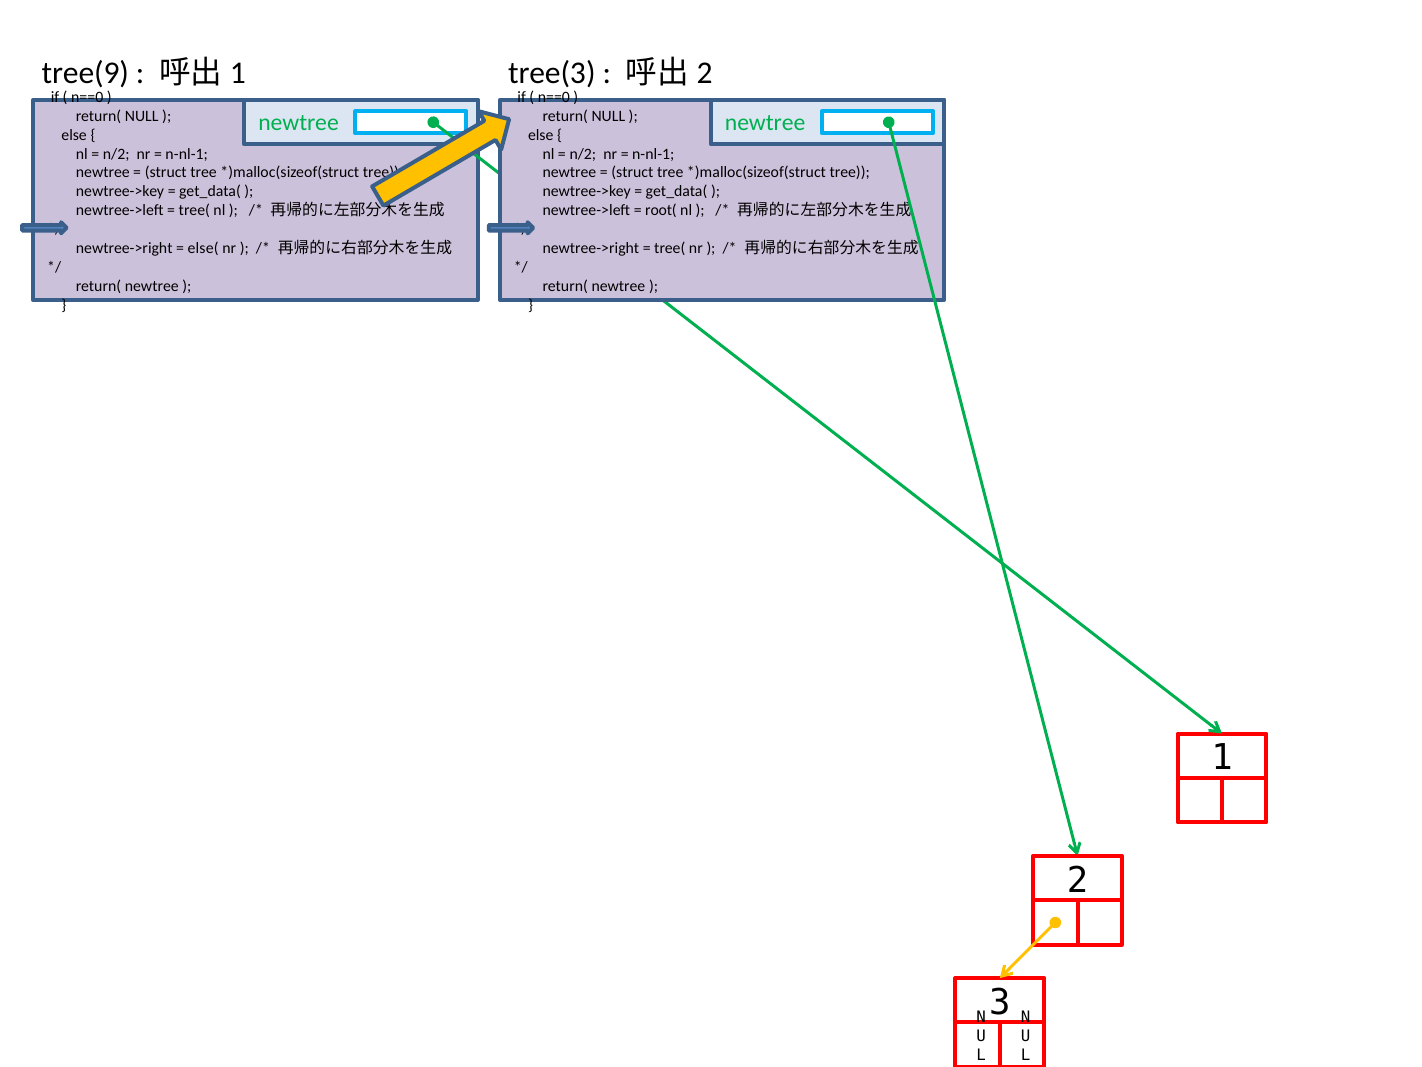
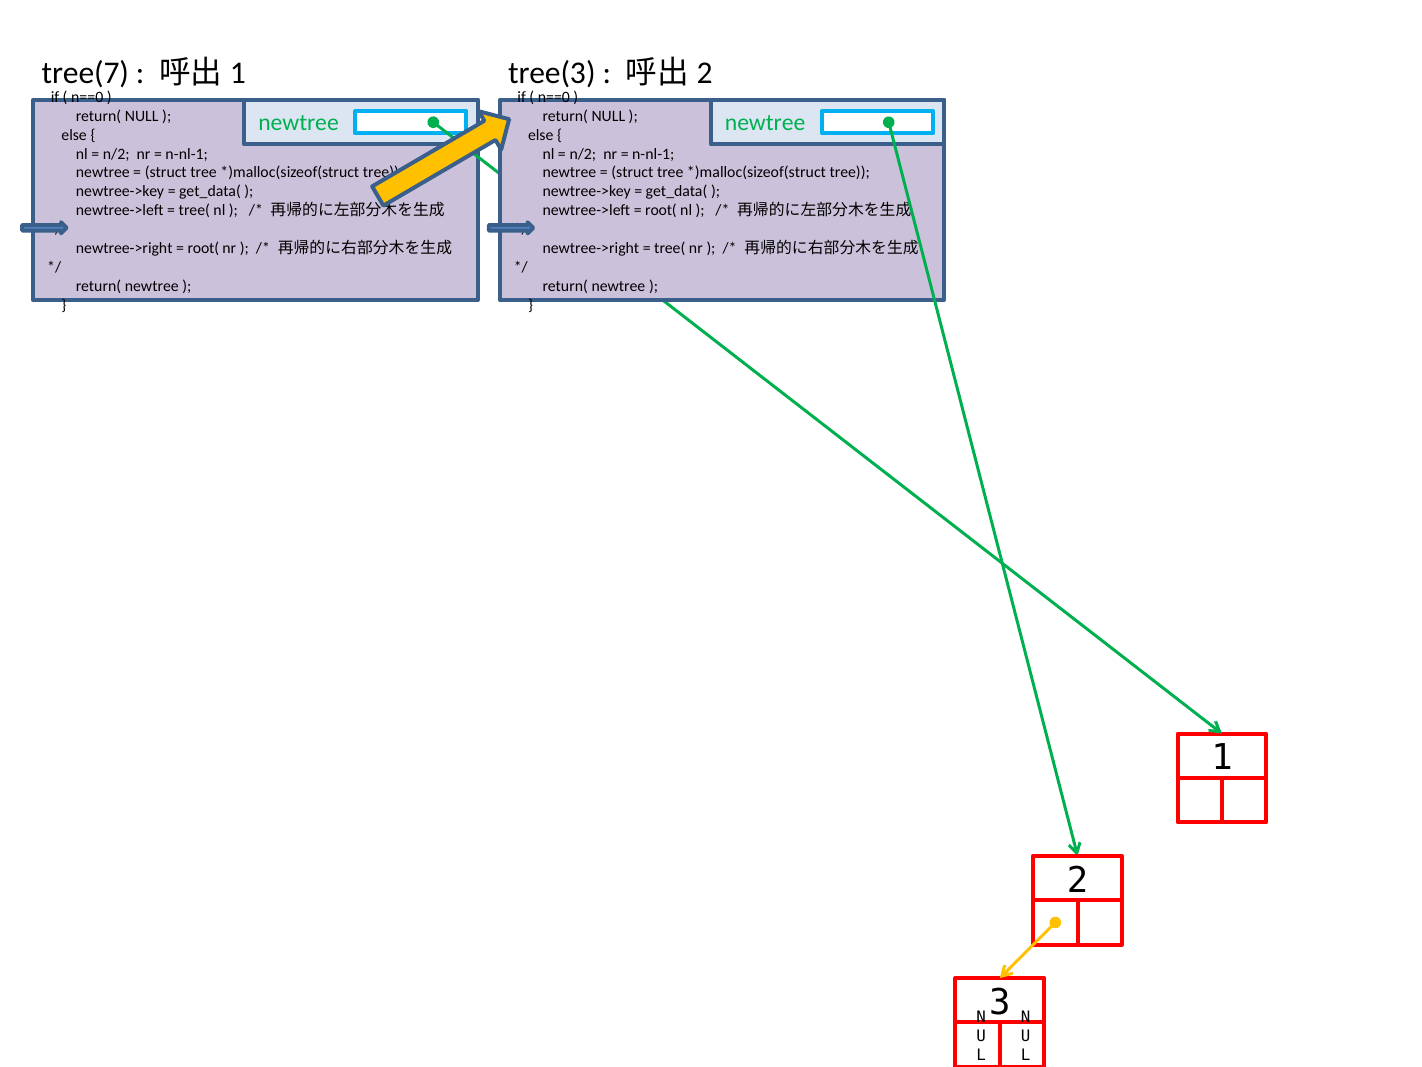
tree(9: tree(9 -> tree(7
else( at (203, 248): else( -> root(
